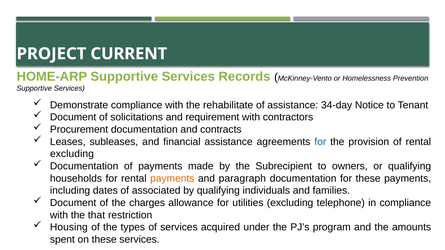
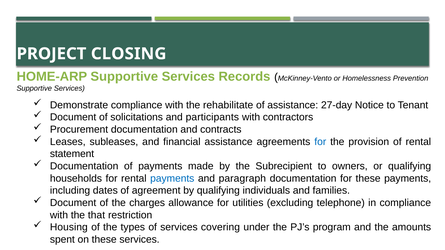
CURRENT: CURRENT -> CLOSING
34-day: 34-day -> 27-day
requirement: requirement -> participants
excluding at (72, 154): excluding -> statement
payments at (172, 179) colour: orange -> blue
associated: associated -> agreement
acquired: acquired -> covering
